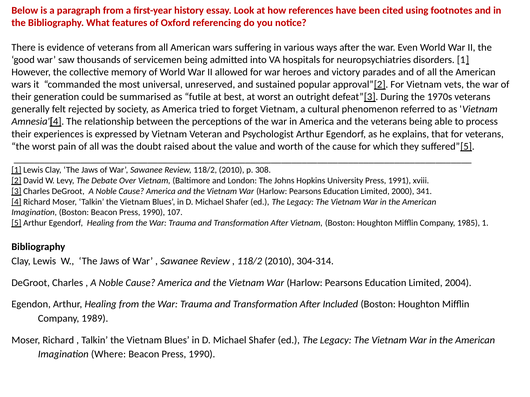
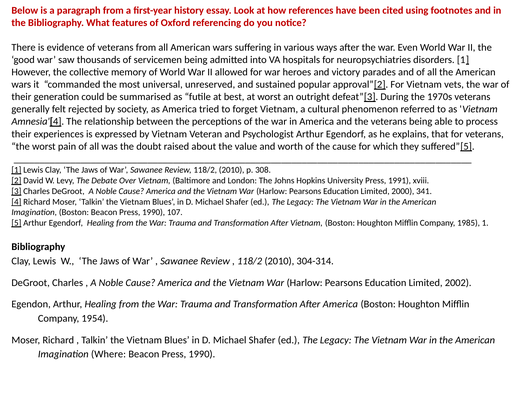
2004: 2004 -> 2002
After Included: Included -> America
1989: 1989 -> 1954
